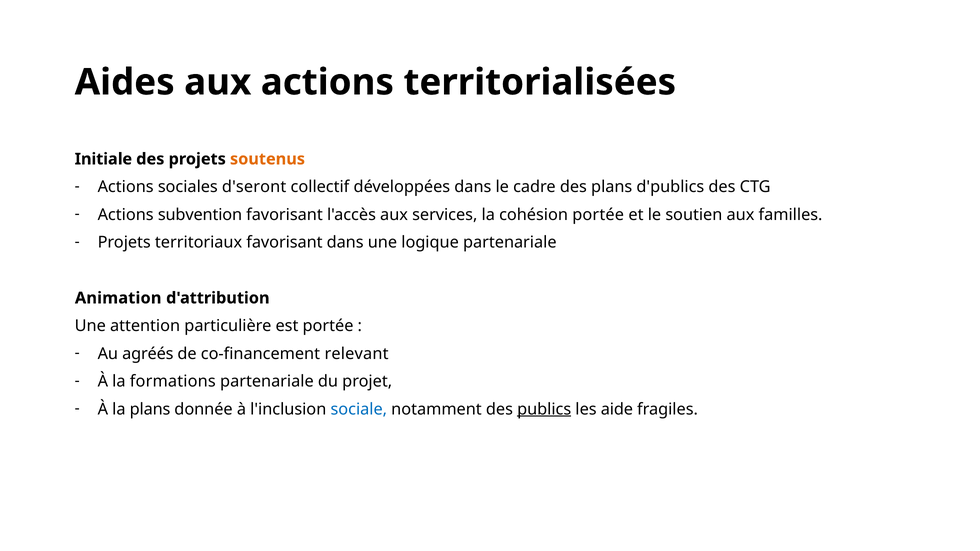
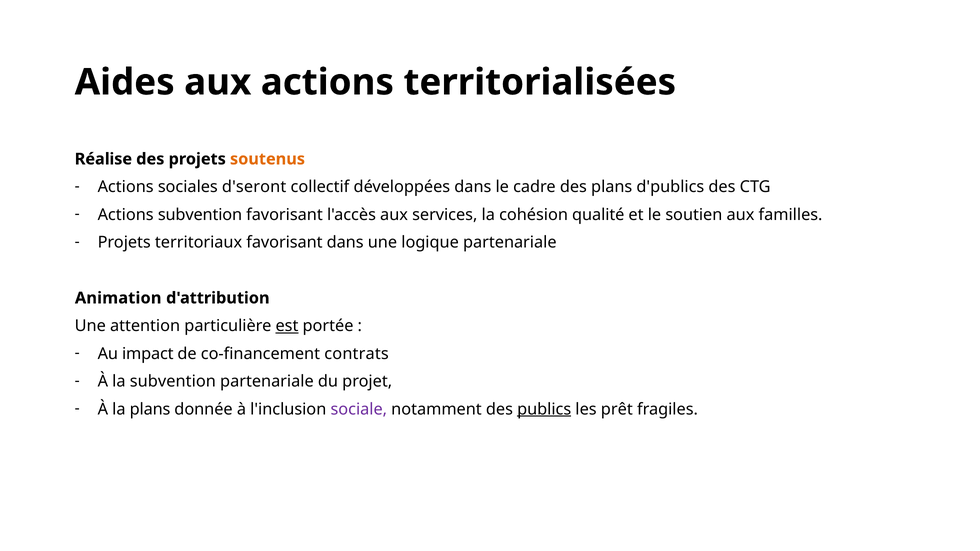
Initiale: Initiale -> Réalise
cohésion portée: portée -> qualité
est underline: none -> present
agréés: agréés -> impact
relevant: relevant -> contrats
la formations: formations -> subvention
sociale colour: blue -> purple
aide: aide -> prêt
